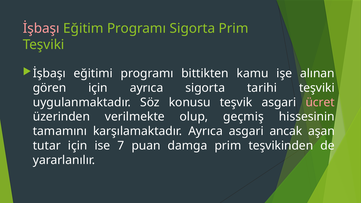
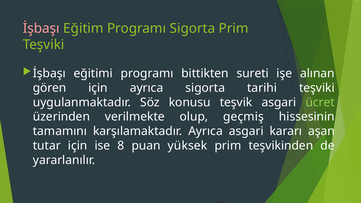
kamu: kamu -> sureti
ücret colour: pink -> light green
ancak: ancak -> kararı
7: 7 -> 8
damga: damga -> yüksek
